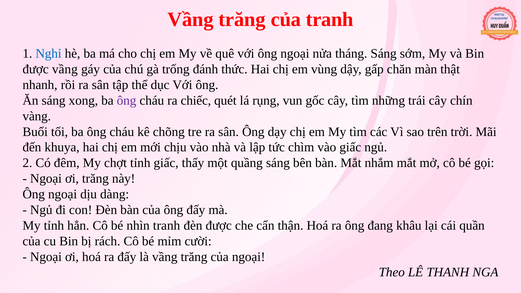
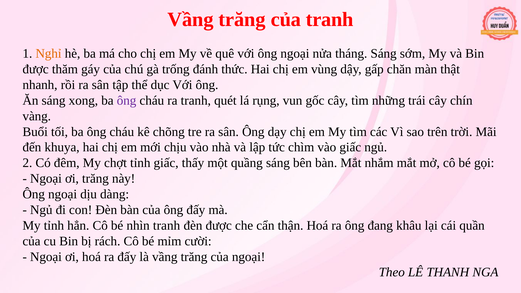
Nghỉ colour: blue -> orange
được vầng: vầng -> thăm
ra chiếc: chiếc -> tranh
